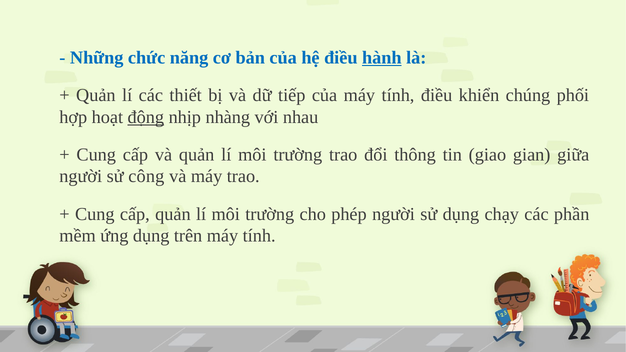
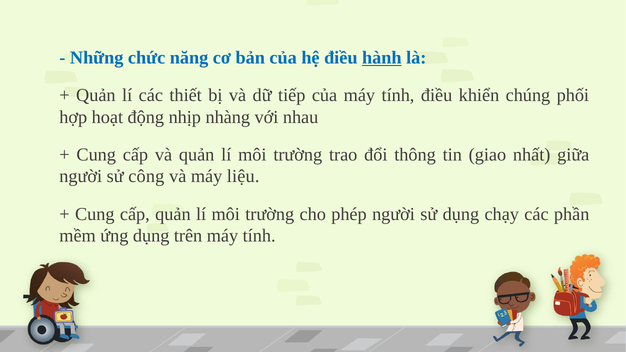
động underline: present -> none
gian: gian -> nhất
máy trao: trao -> liệu
